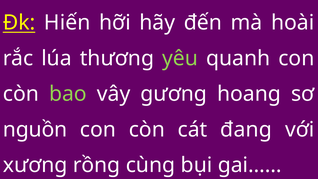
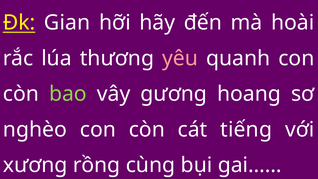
Hiến: Hiến -> Gian
yêu colour: light green -> pink
nguồn: nguồn -> nghèo
đang: đang -> tiếng
